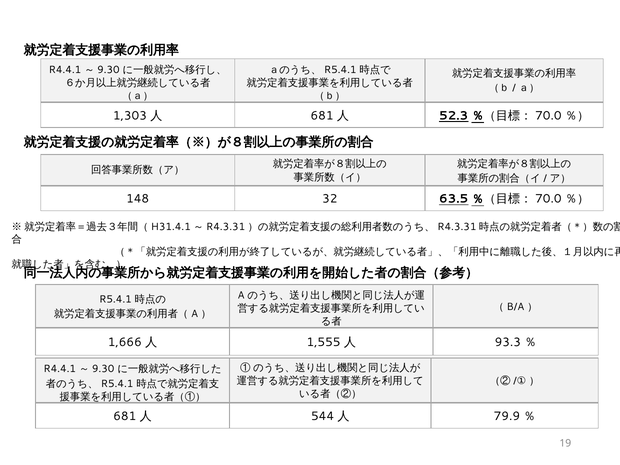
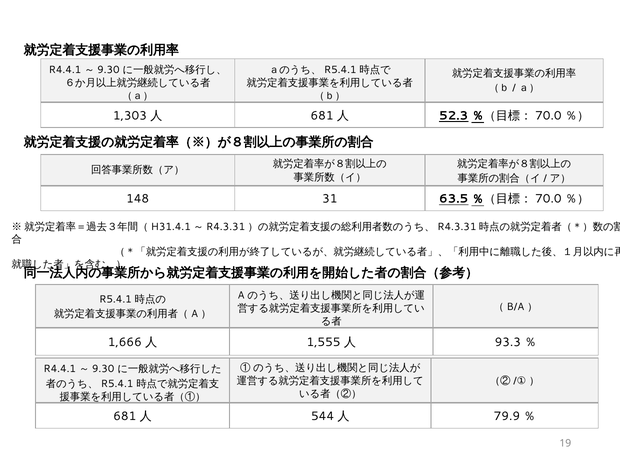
32: 32 -> 31
